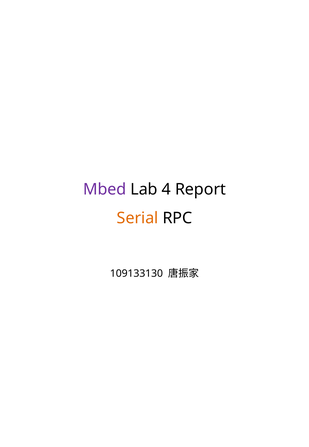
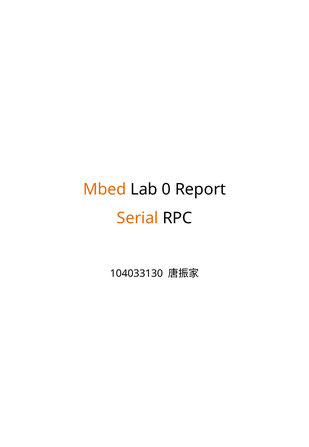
Mbed colour: purple -> orange
4: 4 -> 0
109133130: 109133130 -> 104033130
